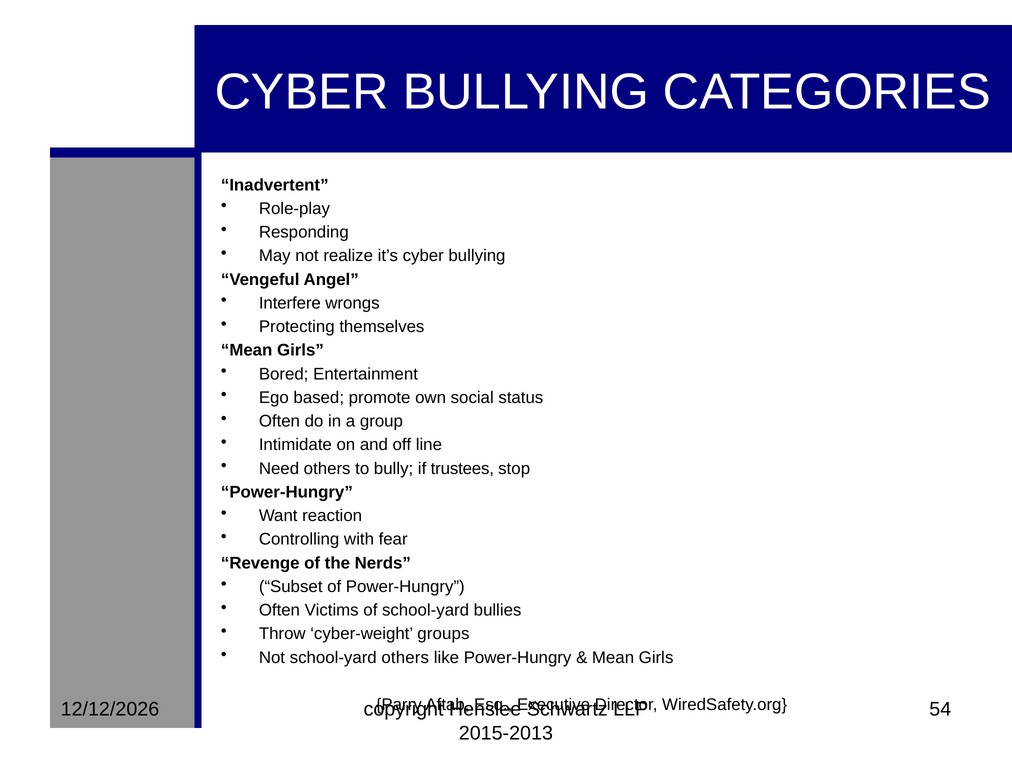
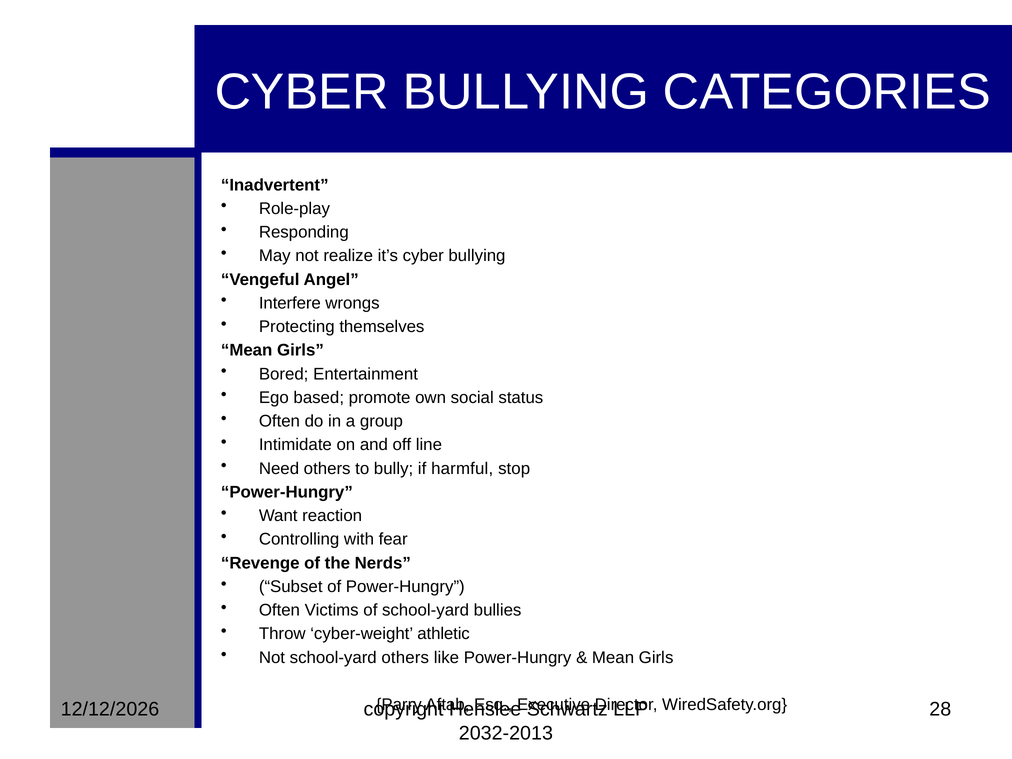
trustees: trustees -> harmful
groups: groups -> athletic
54: 54 -> 28
2015-2013: 2015-2013 -> 2032-2013
